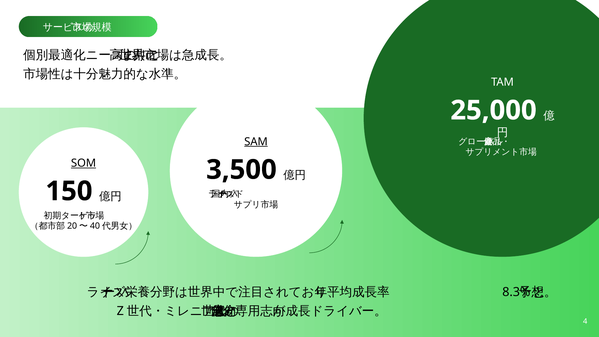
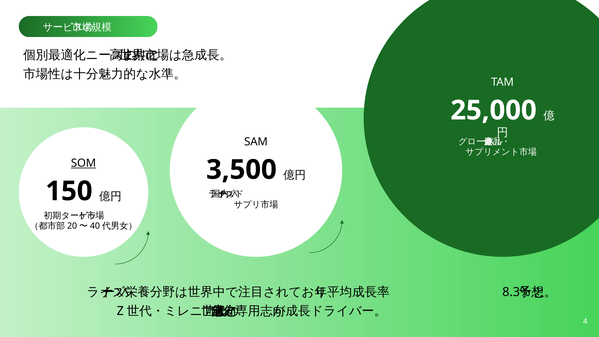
SAM underline: present -> none
